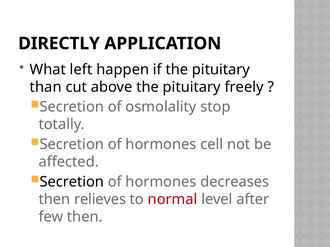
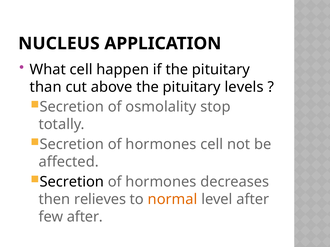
DIRECTLY: DIRECTLY -> NUCLEUS
What left: left -> cell
freely: freely -> levels
normal colour: red -> orange
few then: then -> after
